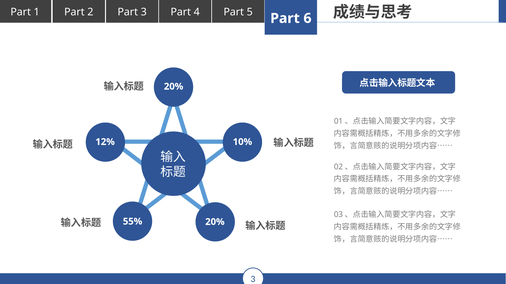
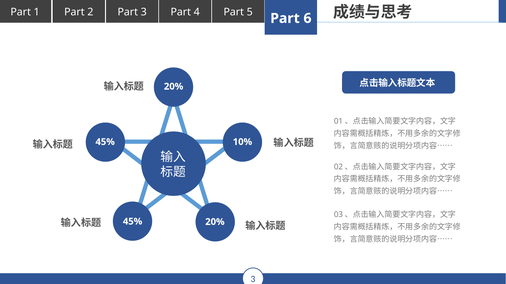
12% at (105, 142): 12% -> 45%
55% at (133, 222): 55% -> 45%
